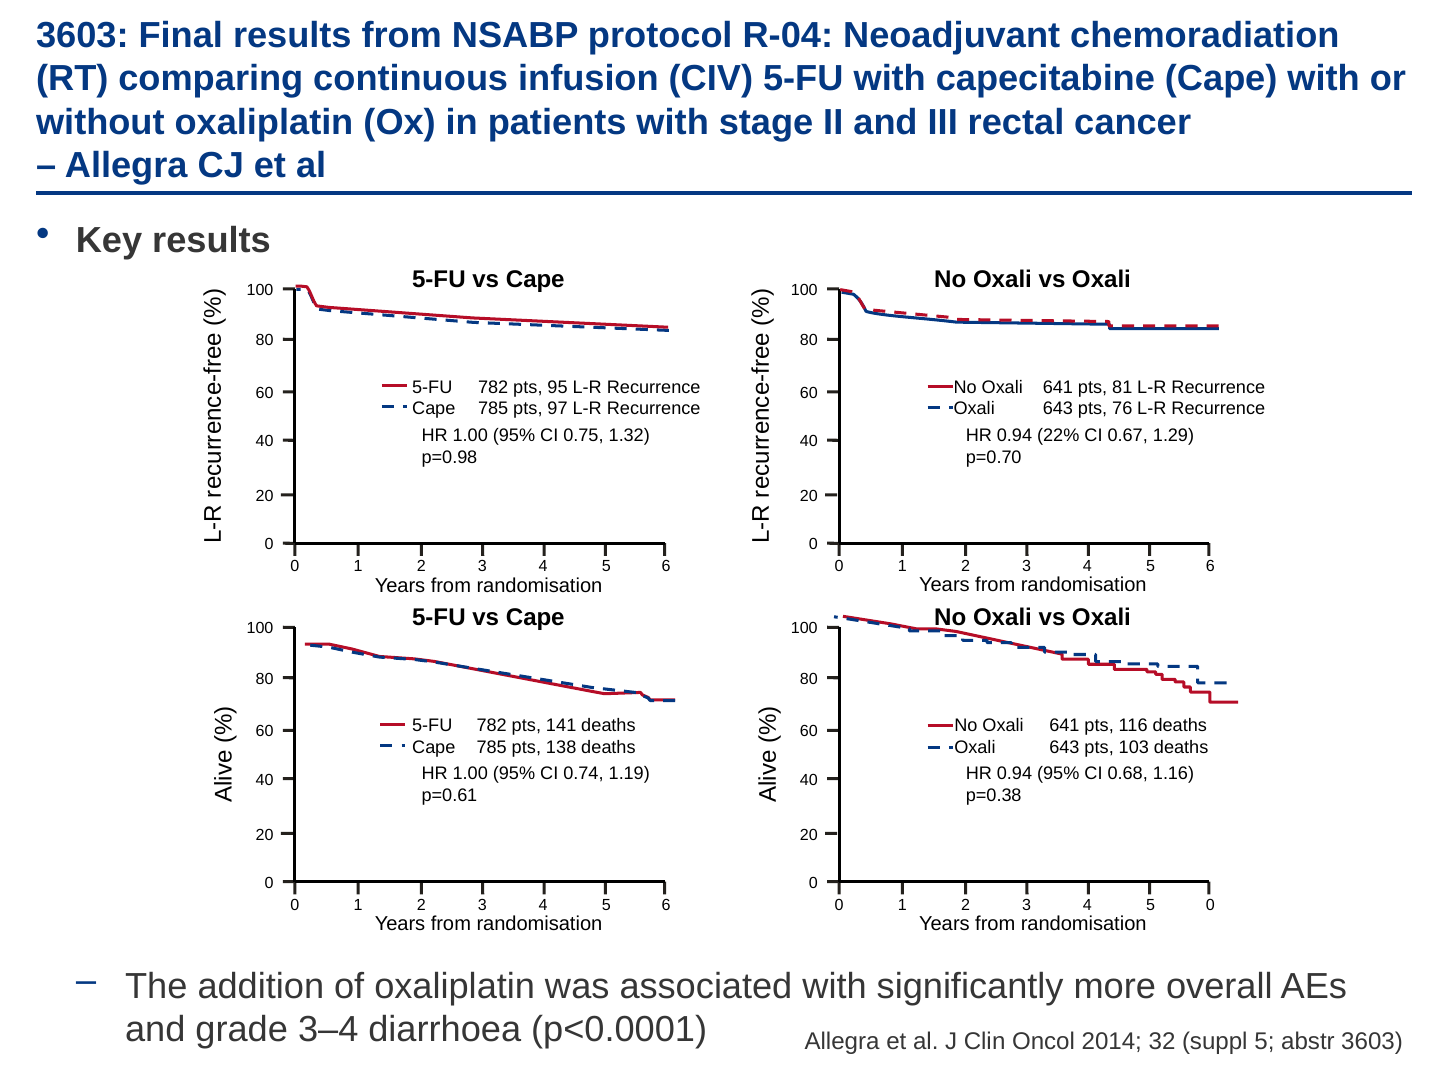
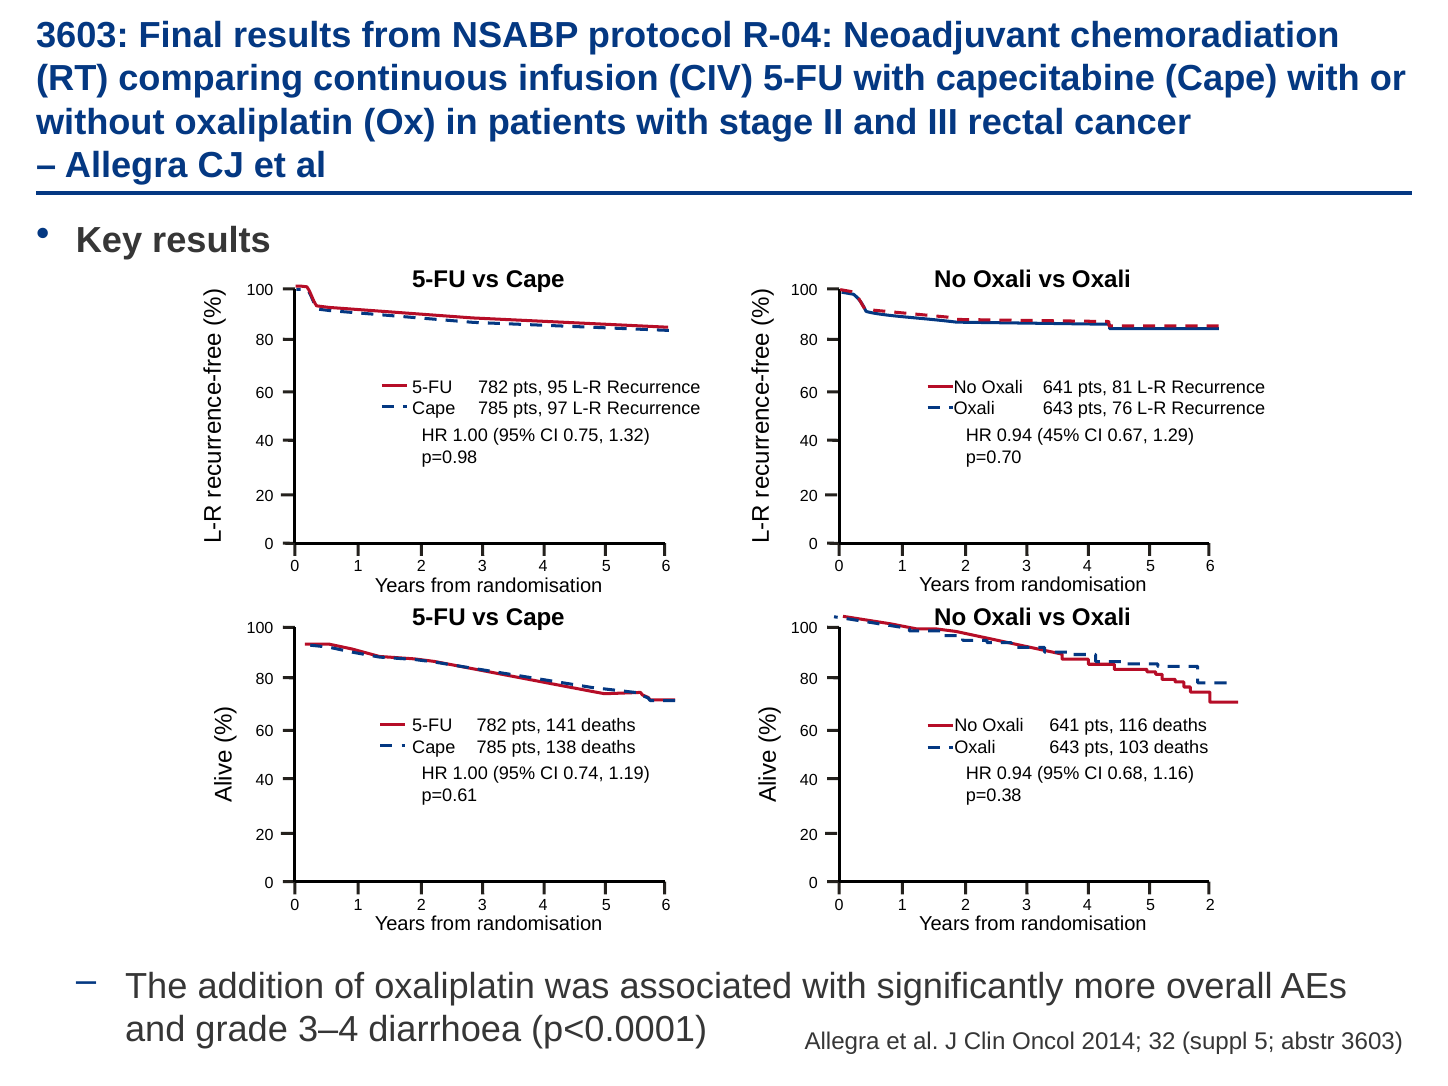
22%: 22% -> 45%
5 0: 0 -> 2
